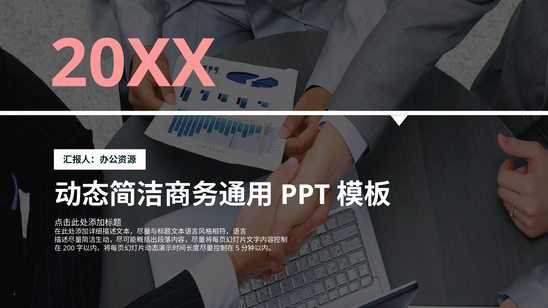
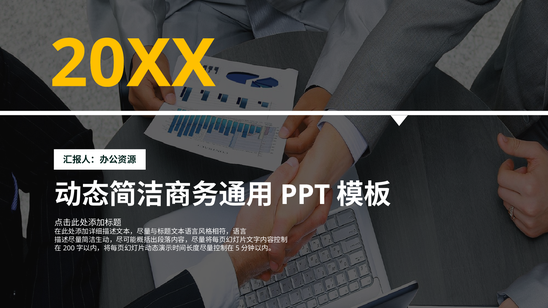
20XX colour: pink -> yellow
